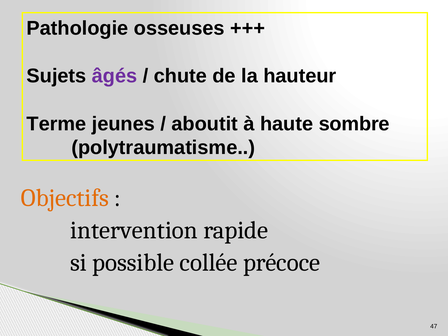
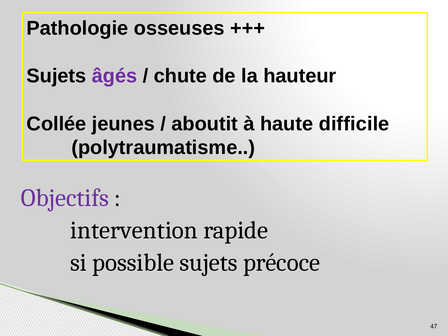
Terme: Terme -> Collée
sombre: sombre -> difficile
Objectifs colour: orange -> purple
possible collée: collée -> sujets
